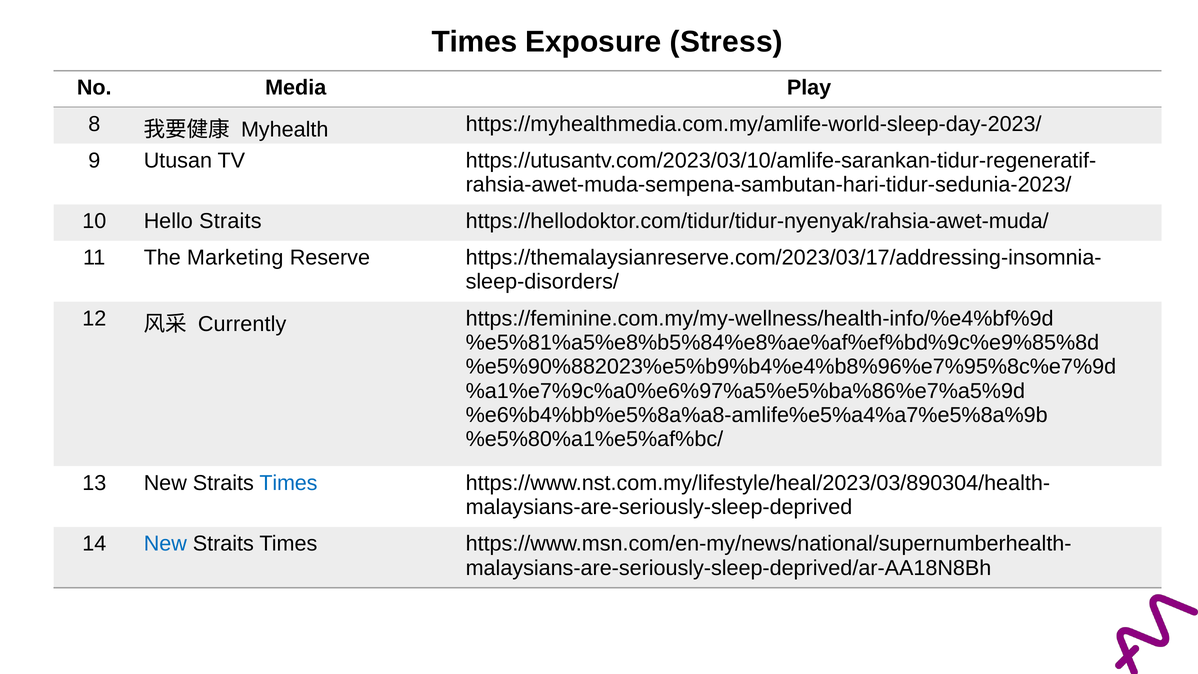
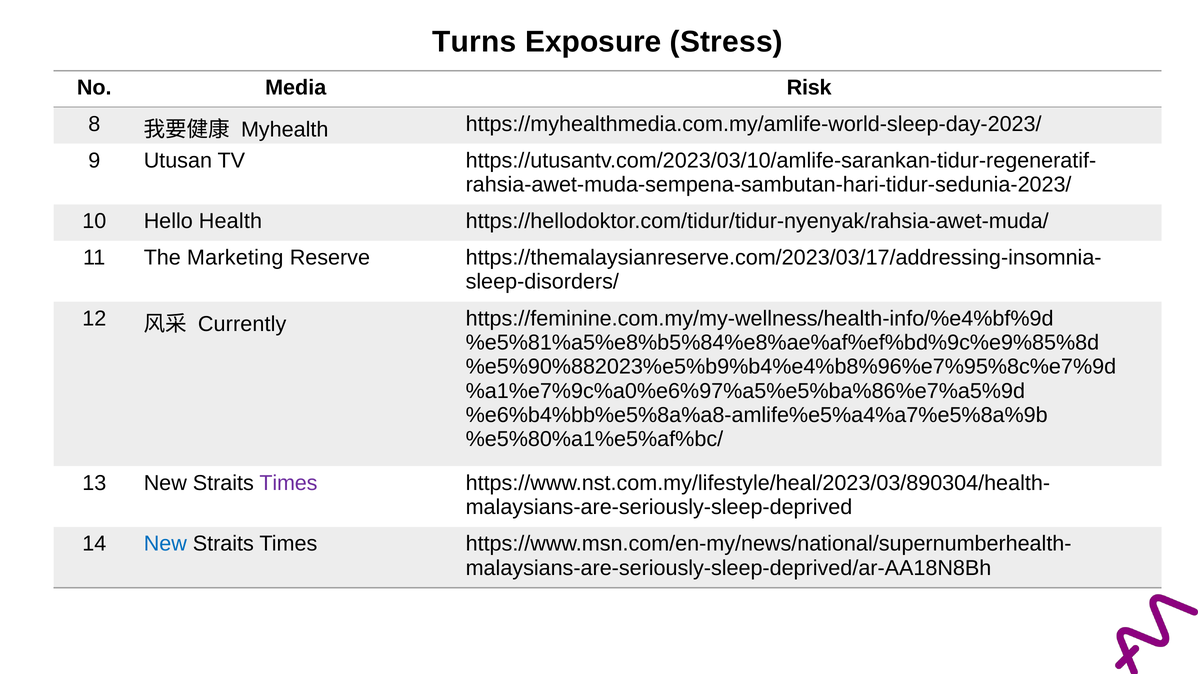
Times at (475, 42): Times -> Turns
Play: Play -> Risk
Hello Straits: Straits -> Health
Times at (288, 483) colour: blue -> purple
